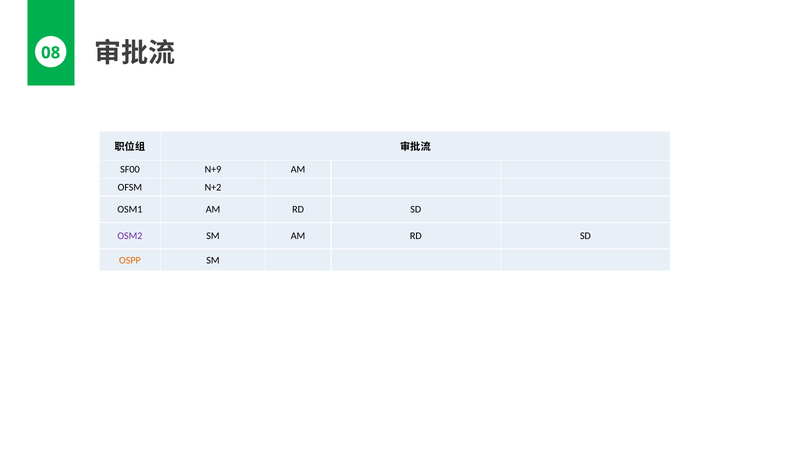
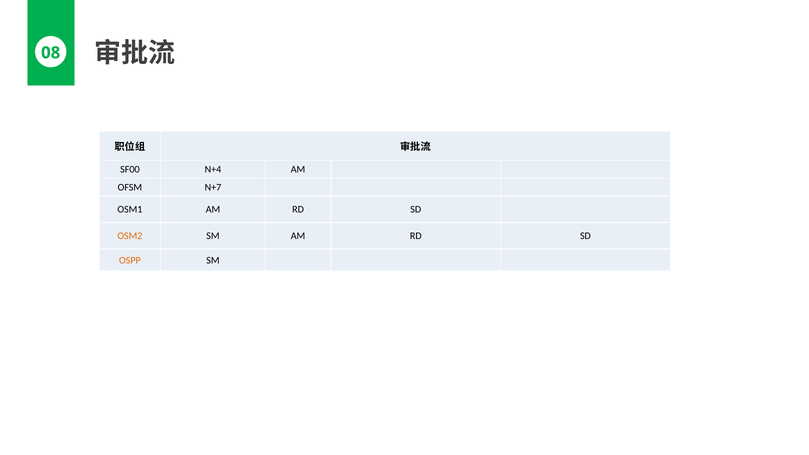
N+9: N+9 -> N+4
N+2: N+2 -> N+7
OSM2 colour: purple -> orange
